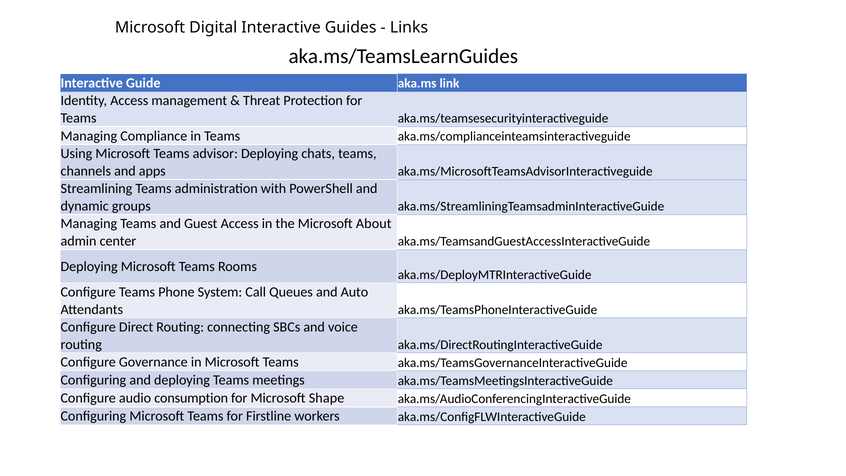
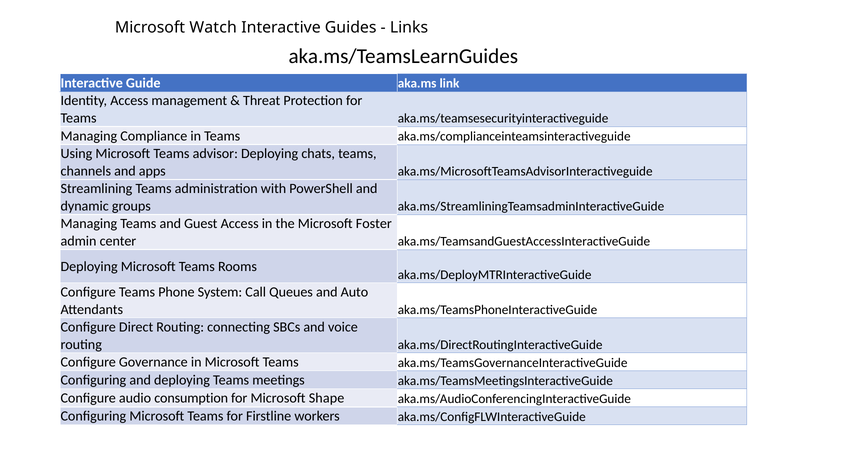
Digital: Digital -> Watch
About: About -> Foster
